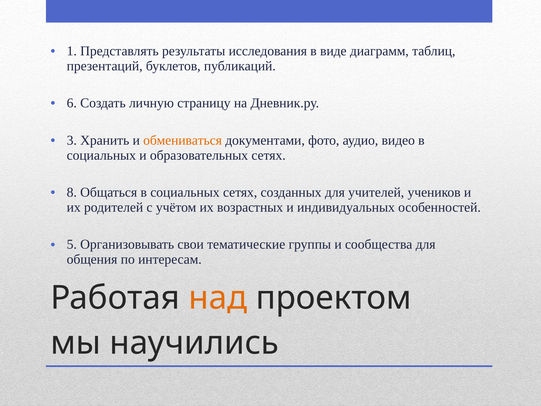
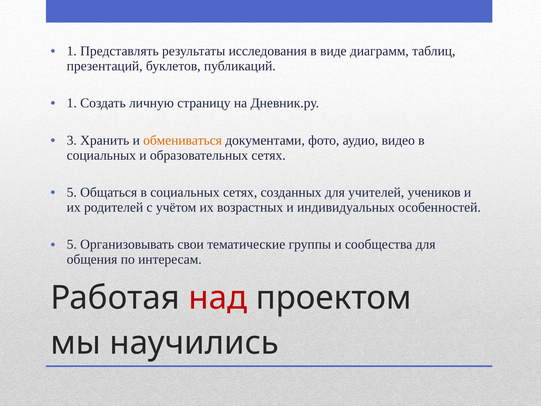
6 at (72, 103): 6 -> 1
8 at (72, 192): 8 -> 5
над colour: orange -> red
